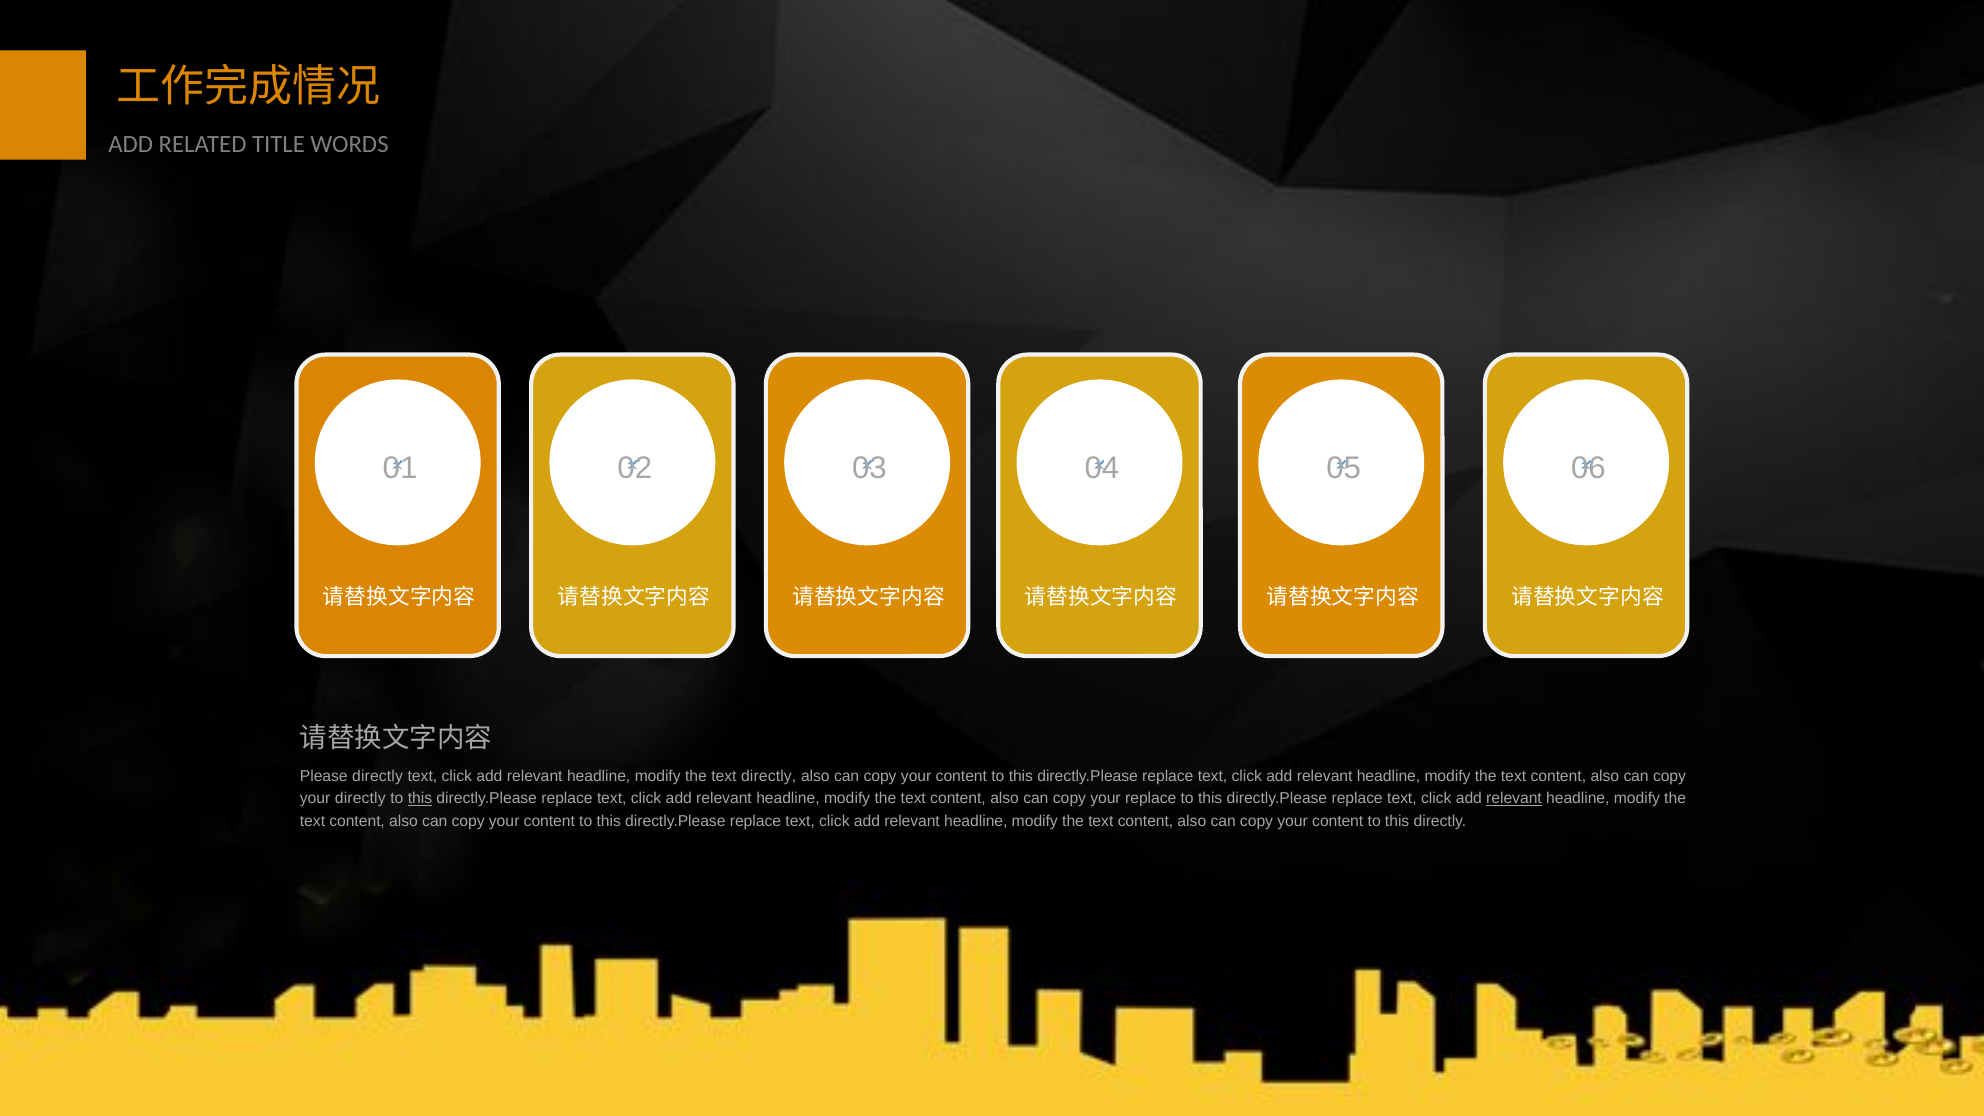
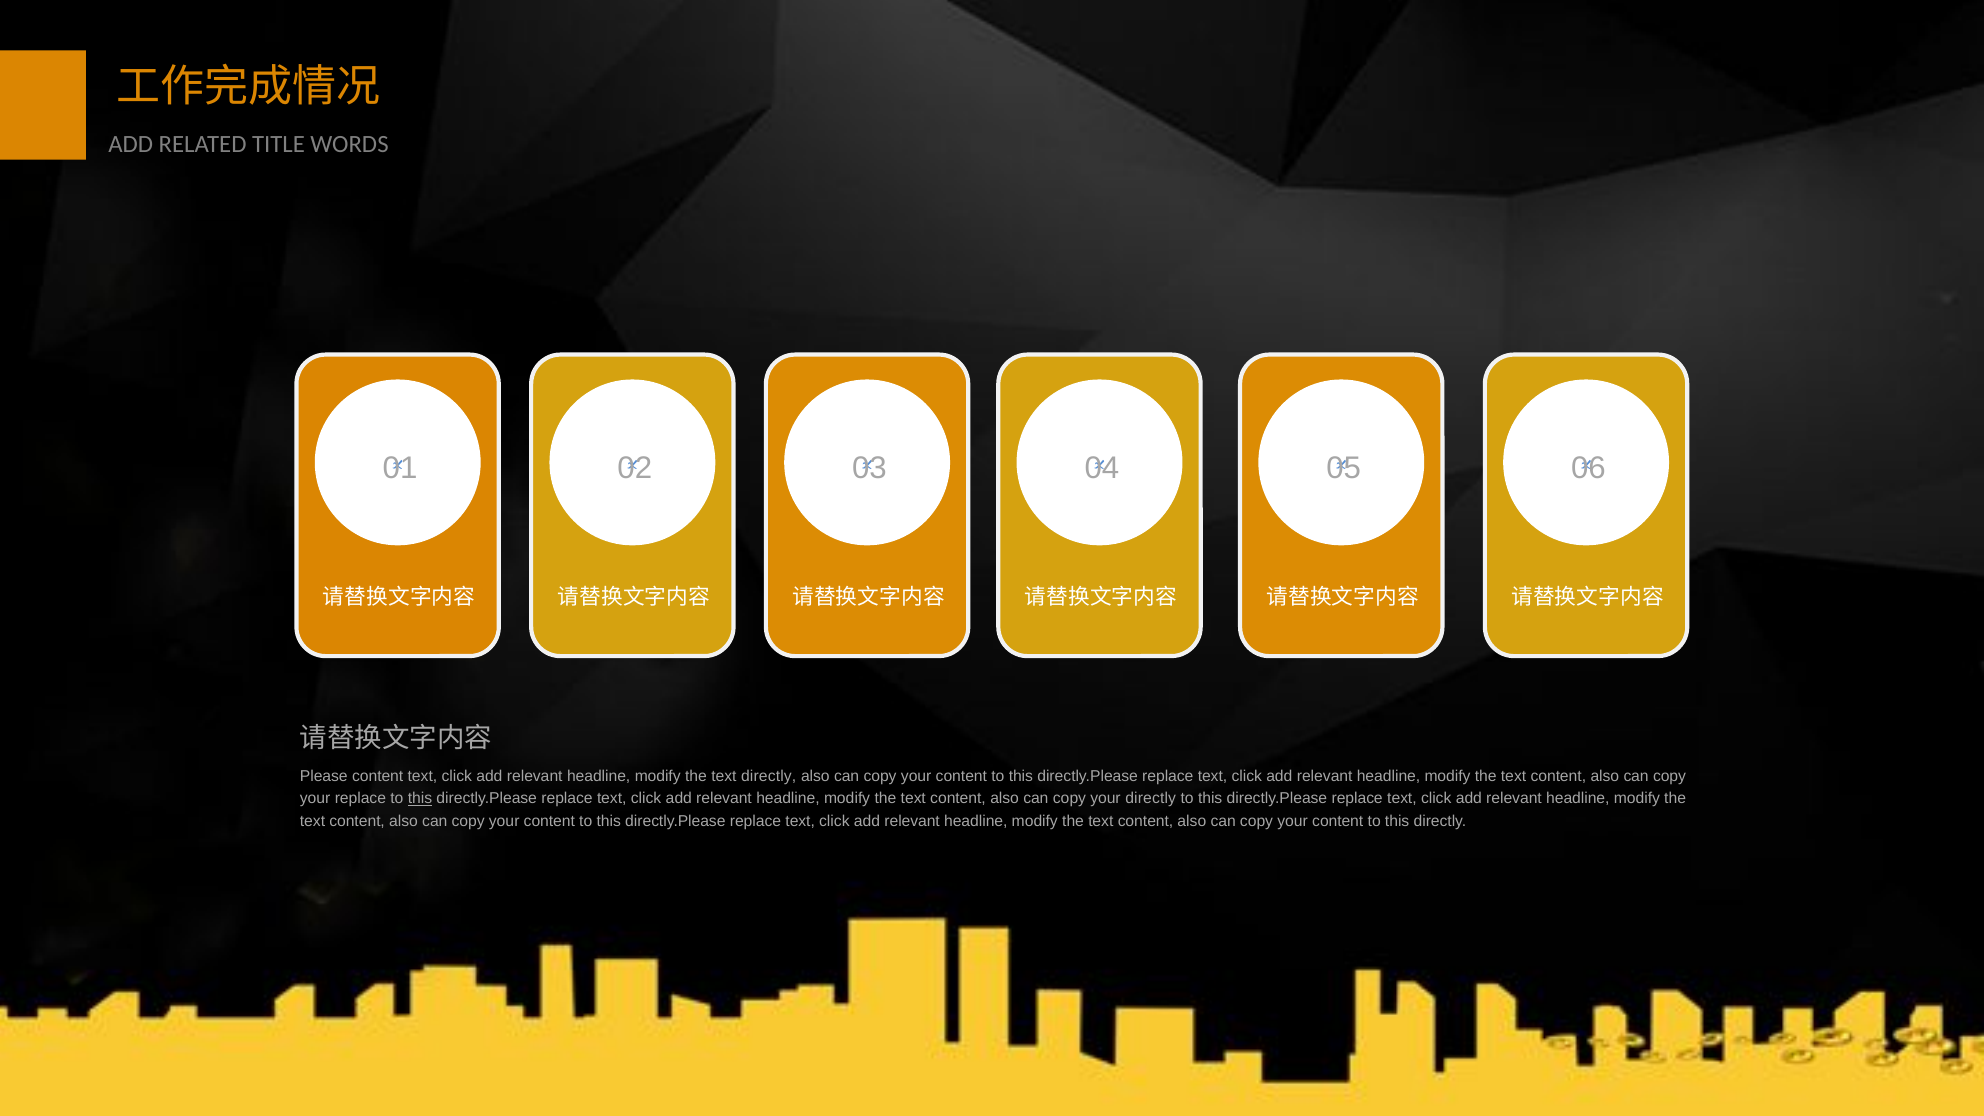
Please directly: directly -> content
your directly: directly -> replace
your replace: replace -> directly
relevant at (1514, 799) underline: present -> none
